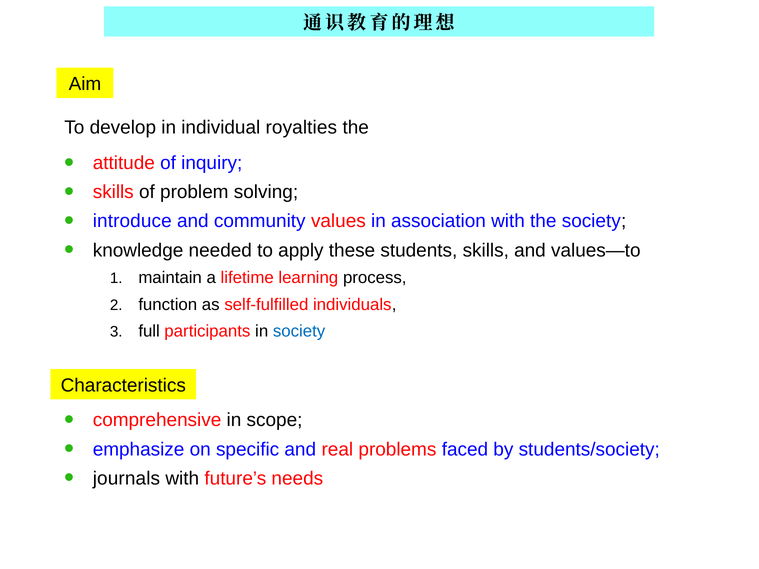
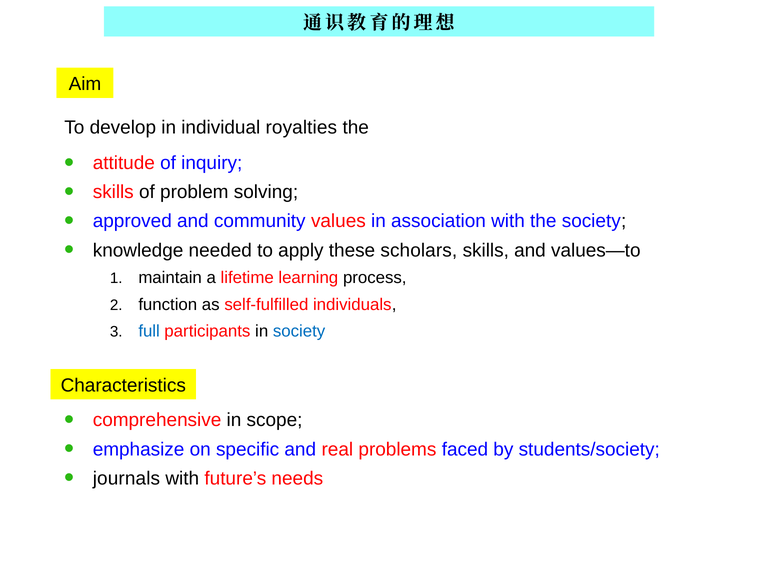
introduce: introduce -> approved
students: students -> scholars
full colour: black -> blue
